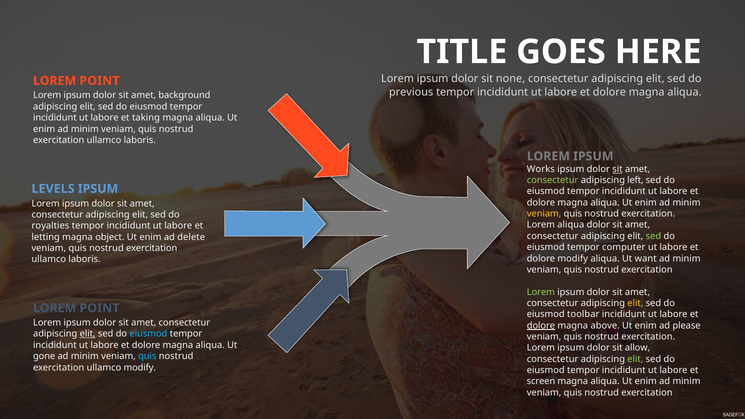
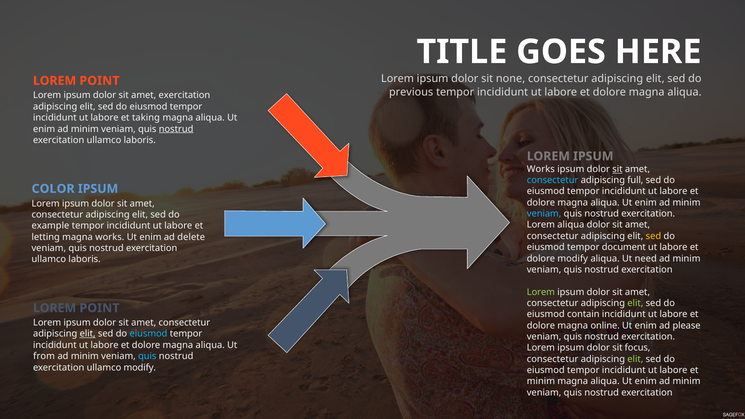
amet background: background -> exercitation
nostrud at (176, 129) underline: none -> present
consectetur at (553, 180) colour: light green -> light blue
left: left -> full
LEVELS: LEVELS -> COLOR
veniam at (544, 214) colour: yellow -> light blue
royalties: royalties -> example
sed at (653, 236) colour: light green -> yellow
magna object: object -> works
computer: computer -> document
want: want -> need
elit at (635, 303) colour: yellow -> light green
toolbar: toolbar -> contain
dolore at (541, 326) underline: present -> none
above: above -> online
allow: allow -> focus
gone: gone -> from
screen at (541, 381): screen -> minim
